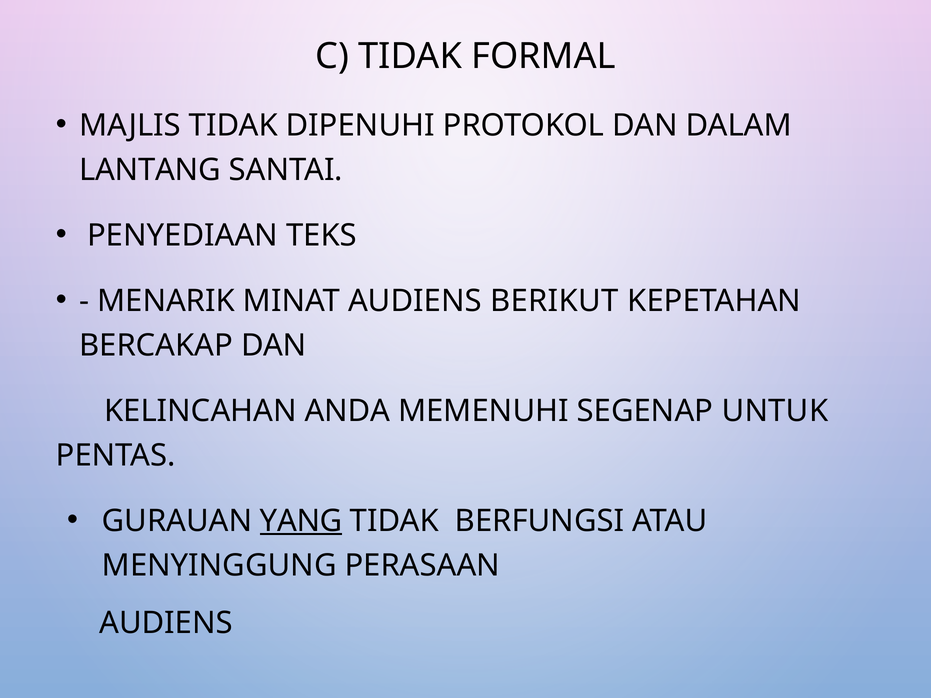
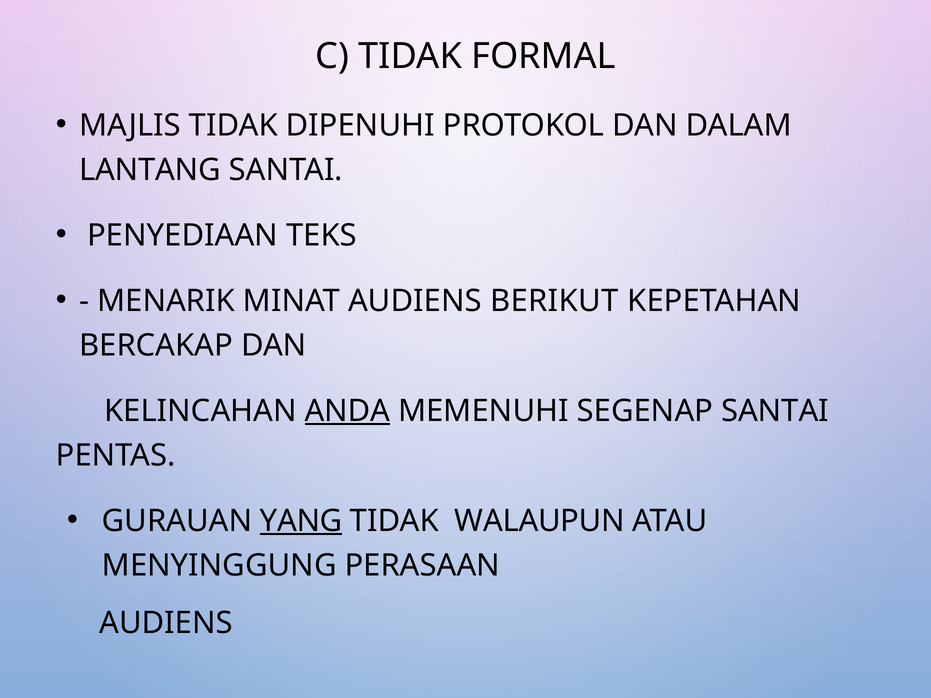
ANDA underline: none -> present
SEGENAP UNTUK: UNTUK -> SANTAI
BERFUNGSI: BERFUNGSI -> WALAUPUN
